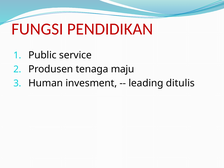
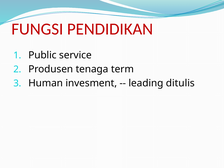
maju: maju -> term
